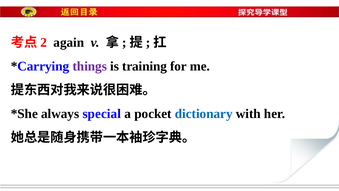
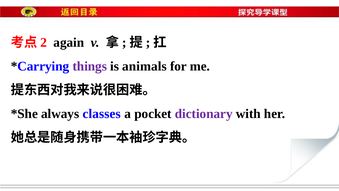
training: training -> animals
special: special -> classes
dictionary colour: blue -> purple
